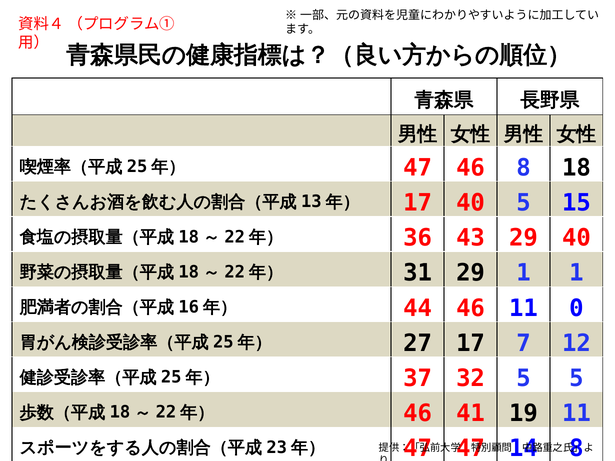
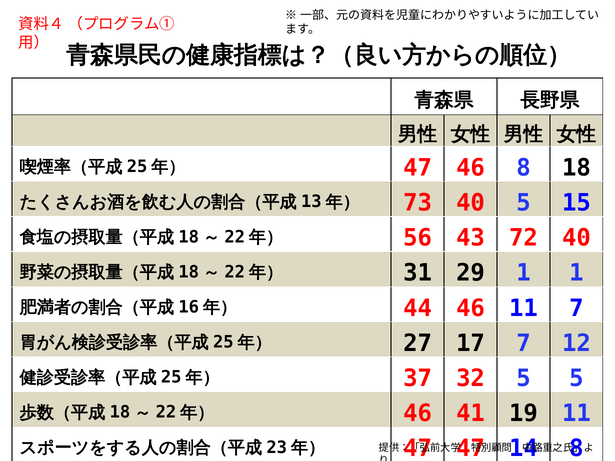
17 at (418, 203): 17 -> 73
36: 36 -> 56
43 29: 29 -> 72
11 0: 0 -> 7
